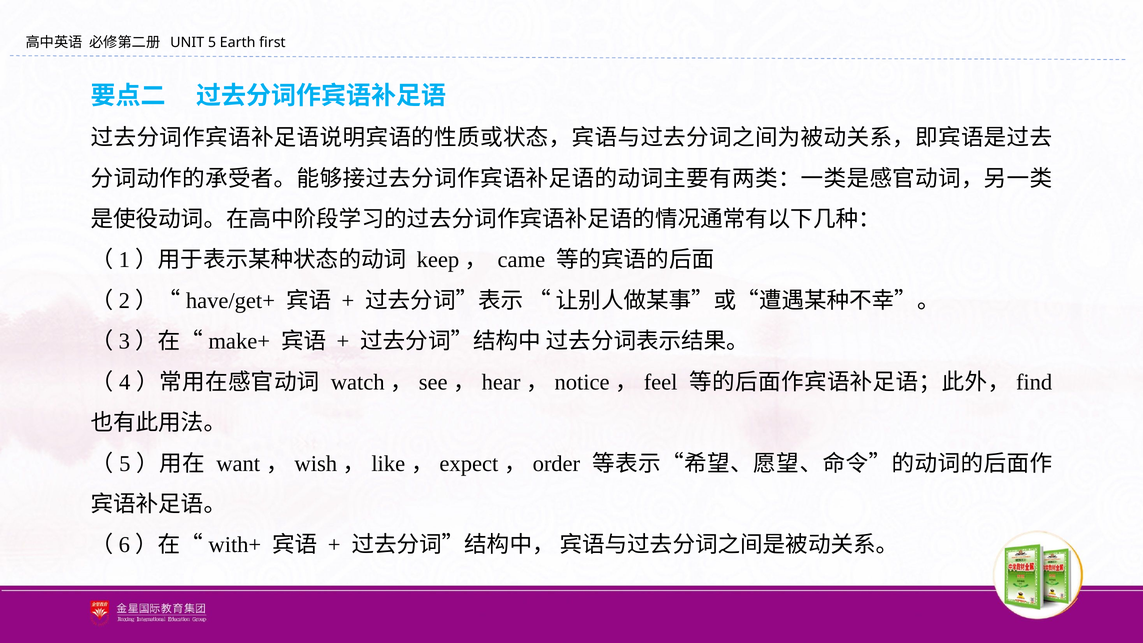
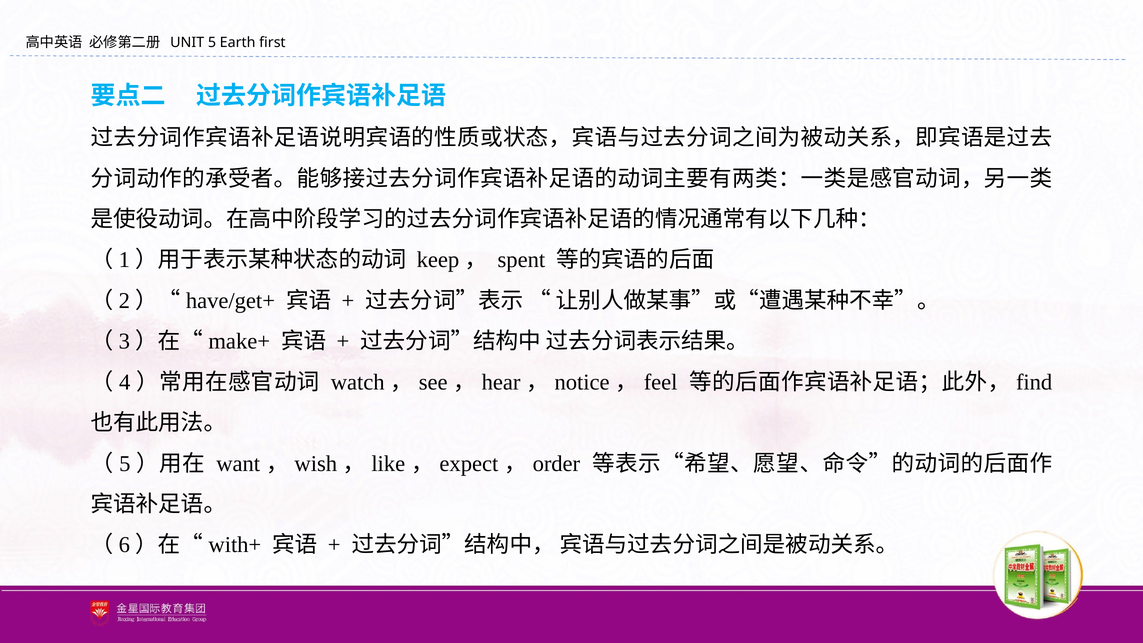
came: came -> spent
